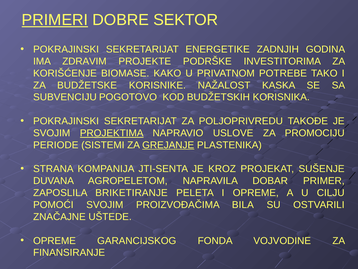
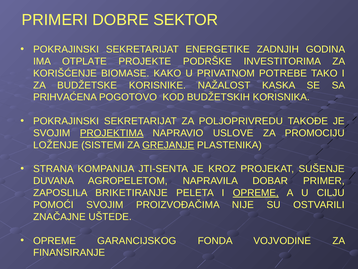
PRIMERI underline: present -> none
ZDRAVIM: ZDRAVIM -> OTPLATE
SUBVENCIJU: SUBVENCIJU -> PRIHVAĆENA
PERIODE: PERIODE -> LOŽENJE
OPREME at (256, 193) underline: none -> present
BILA: BILA -> NIJE
